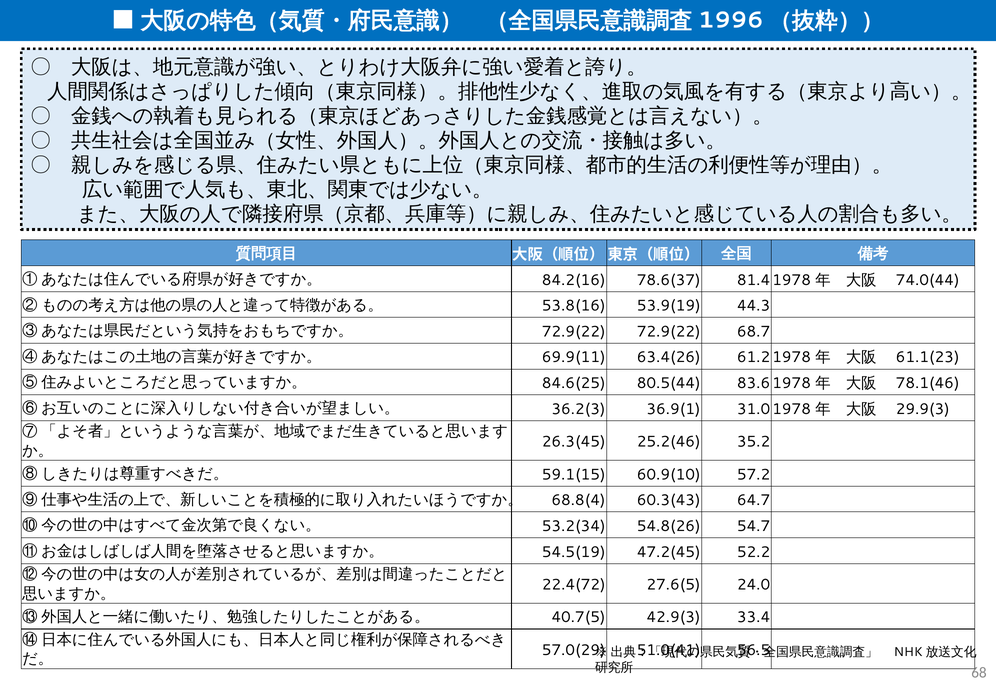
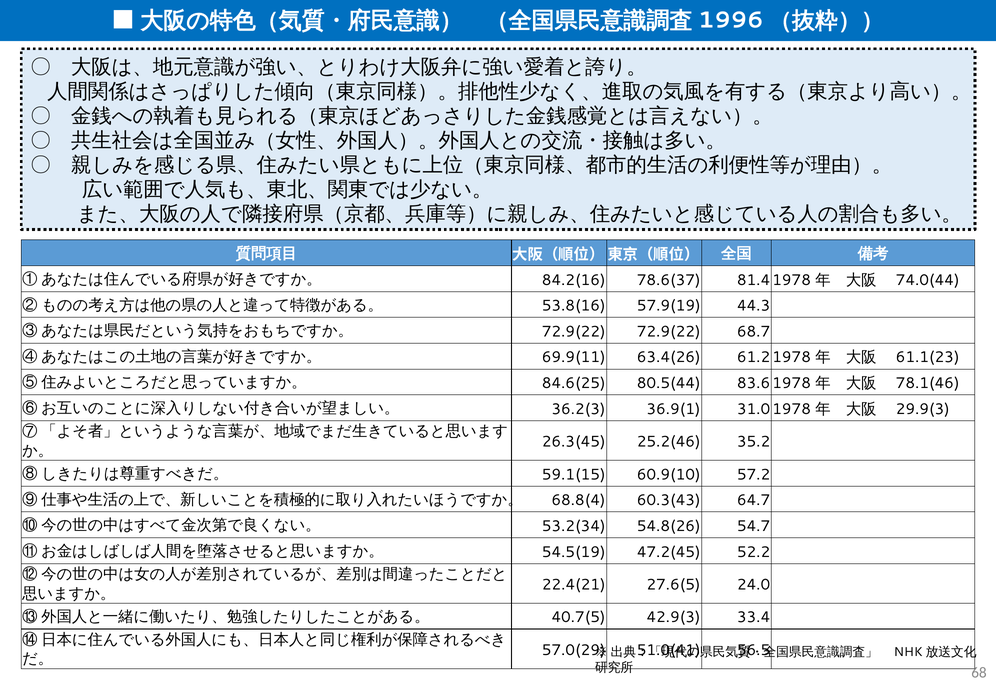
53.9(19: 53.9(19 -> 57.9(19
22.4(72: 22.4(72 -> 22.4(21
